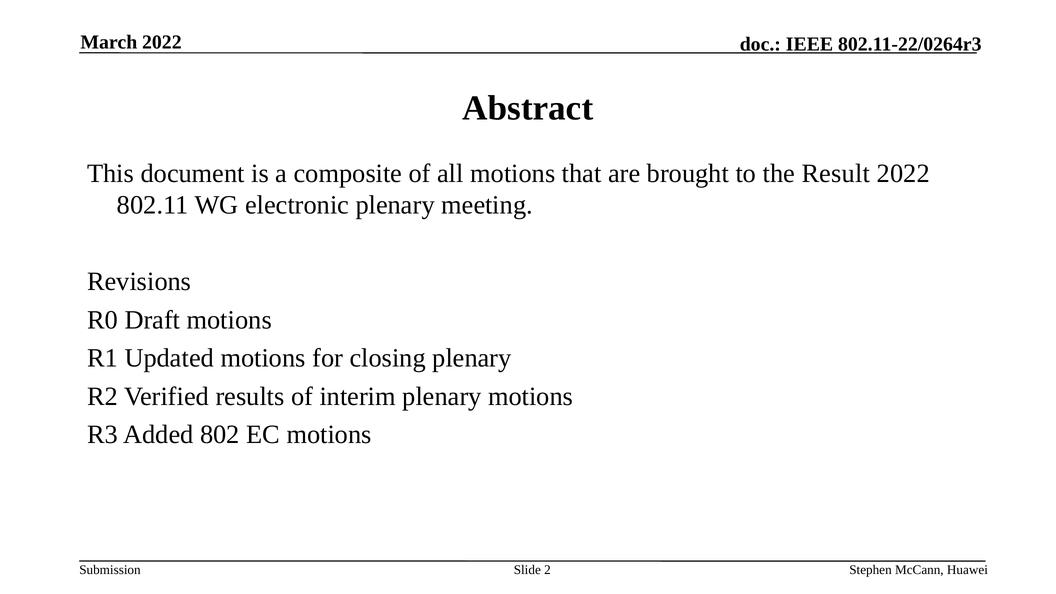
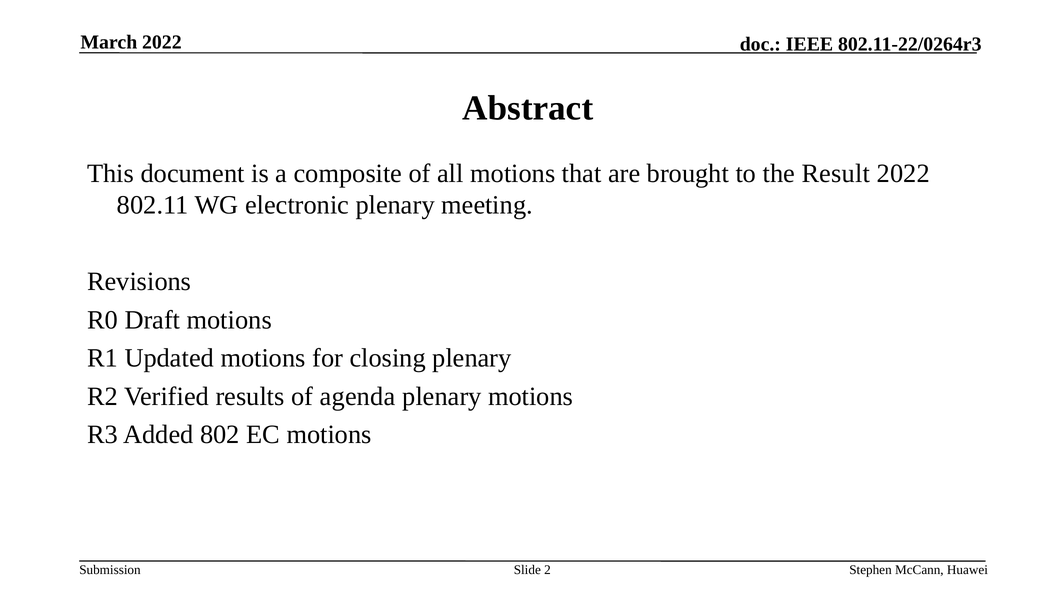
interim: interim -> agenda
